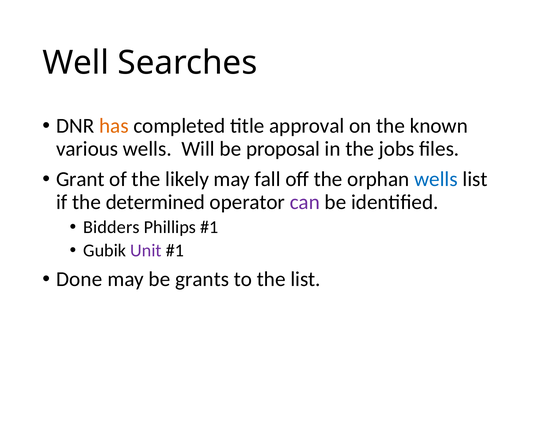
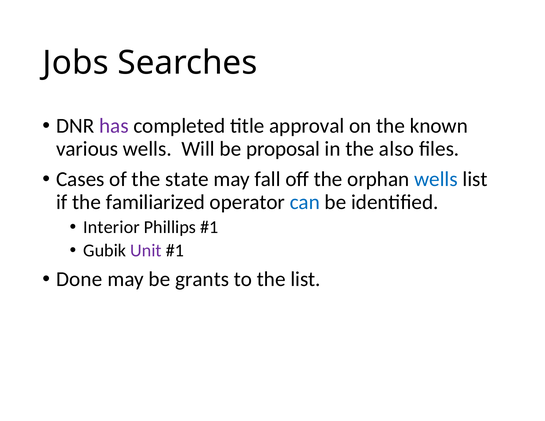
Well: Well -> Jobs
has colour: orange -> purple
jobs: jobs -> also
Grant: Grant -> Cases
likely: likely -> state
determined: determined -> familiarized
can colour: purple -> blue
Bidders: Bidders -> Interior
